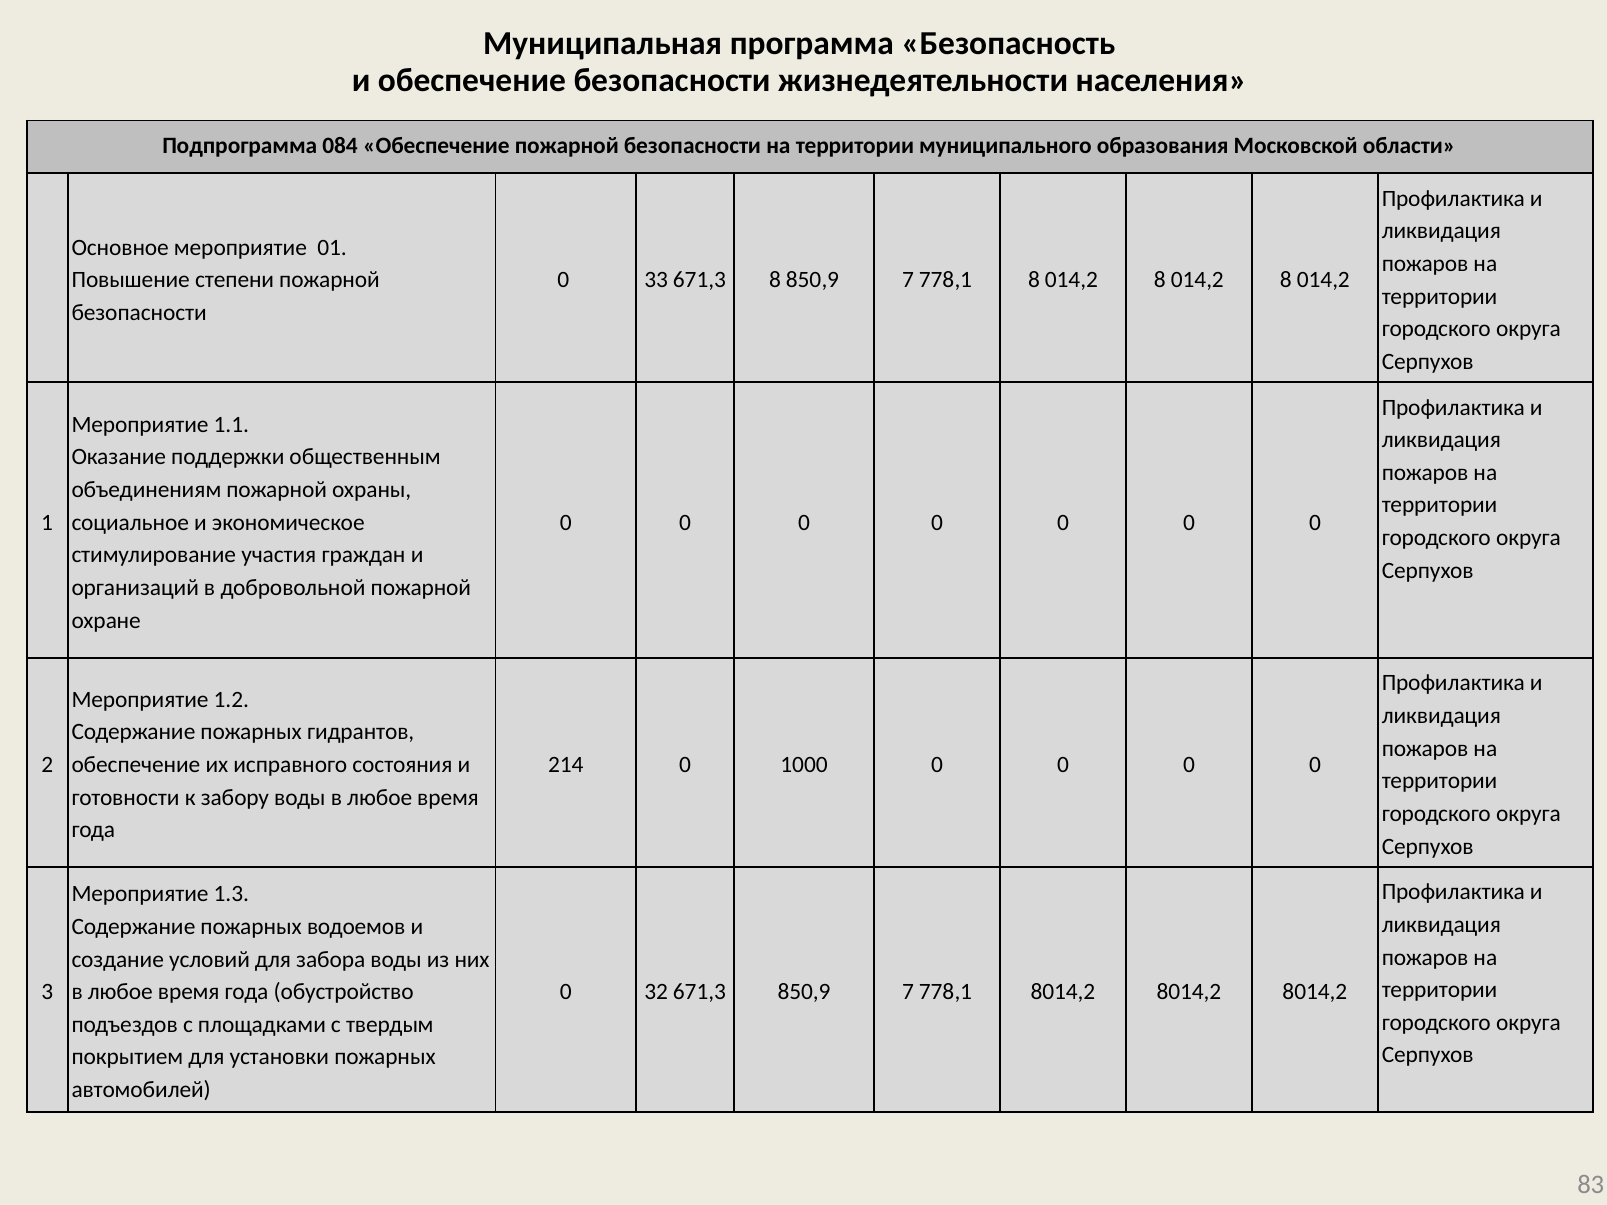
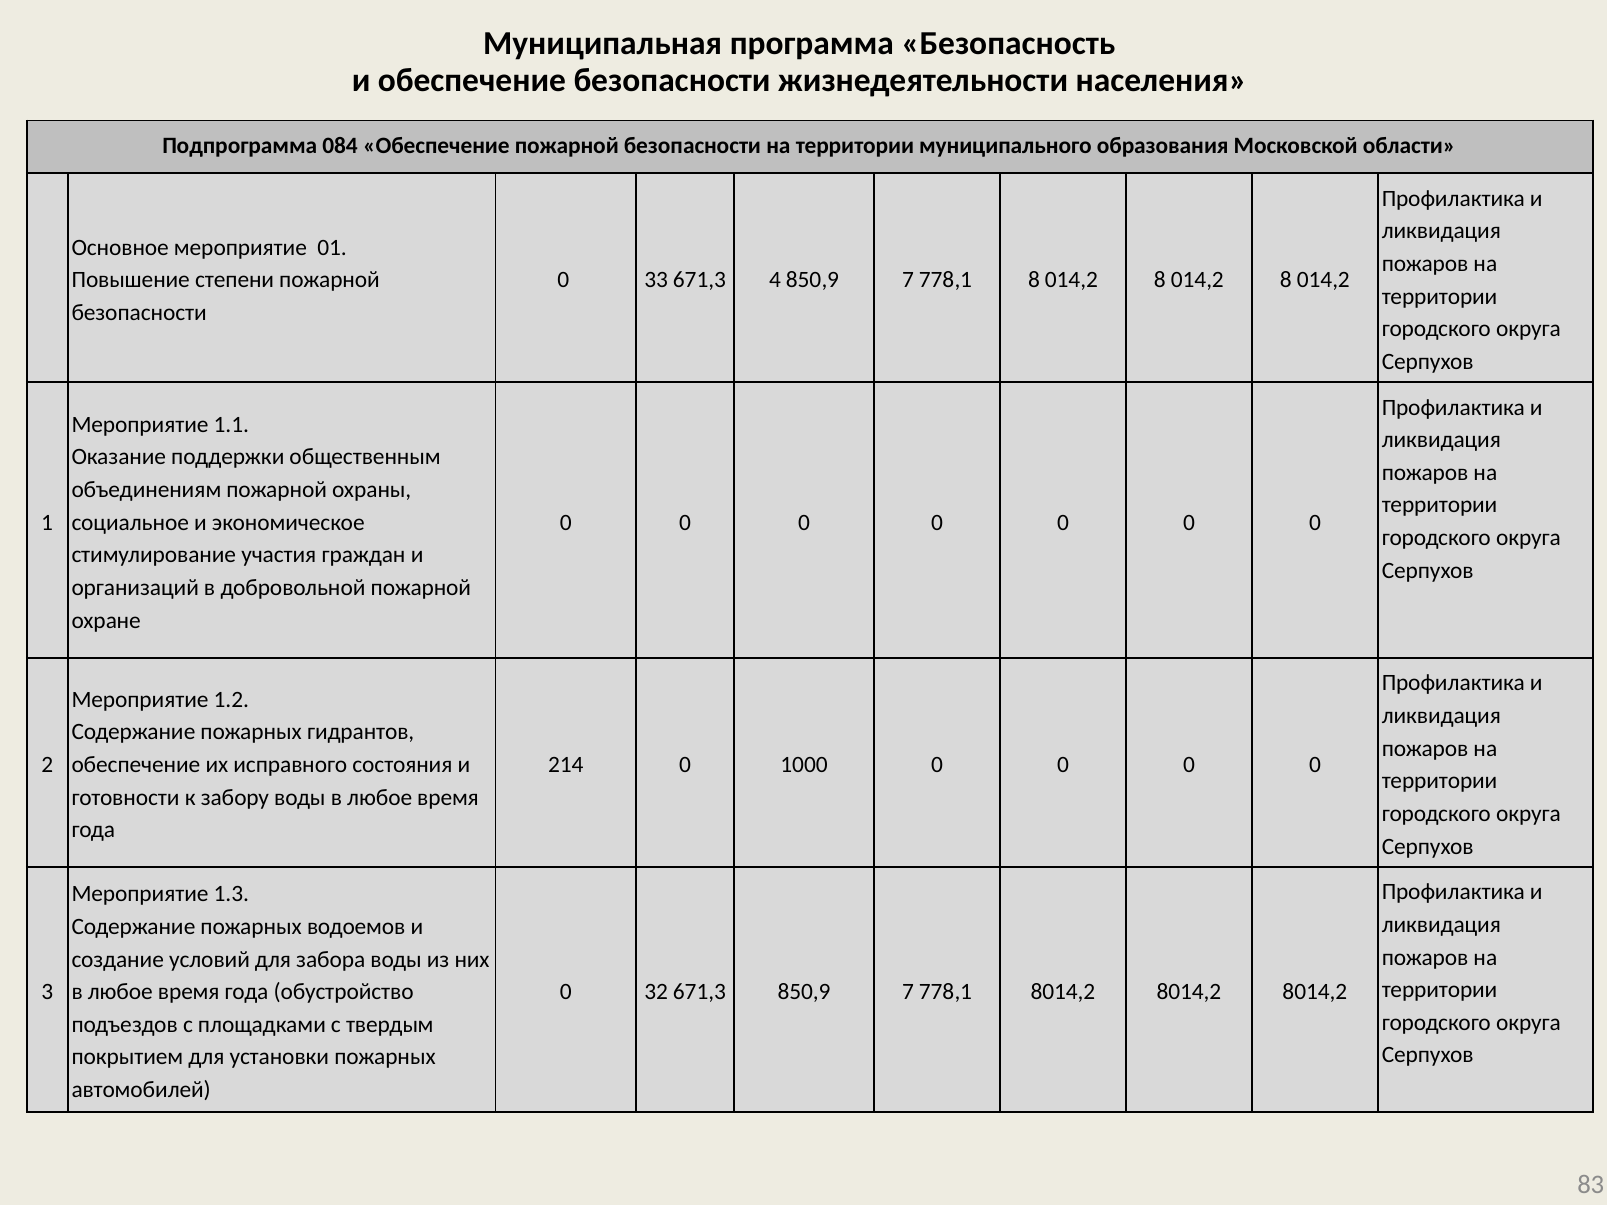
671,3 8: 8 -> 4
